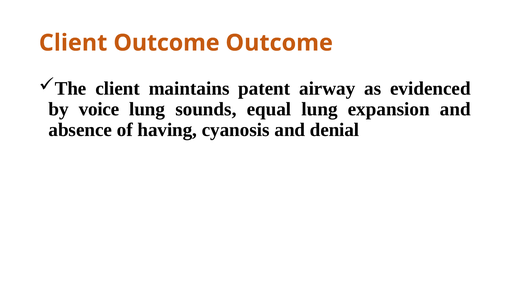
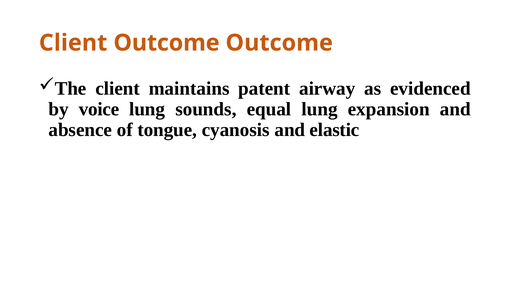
having: having -> tongue
denial: denial -> elastic
